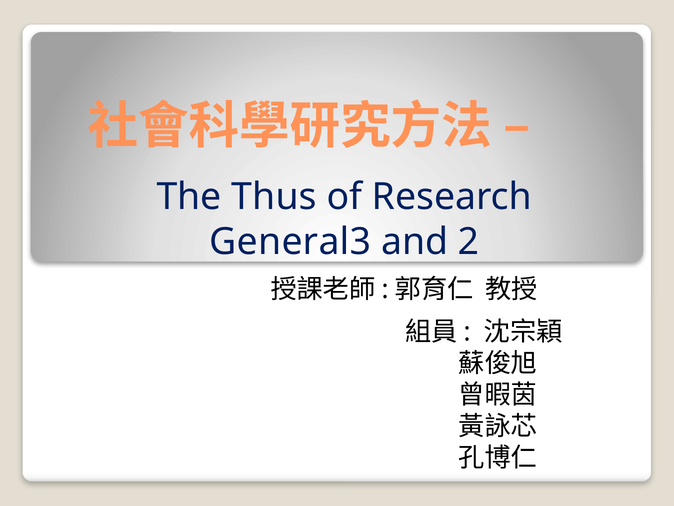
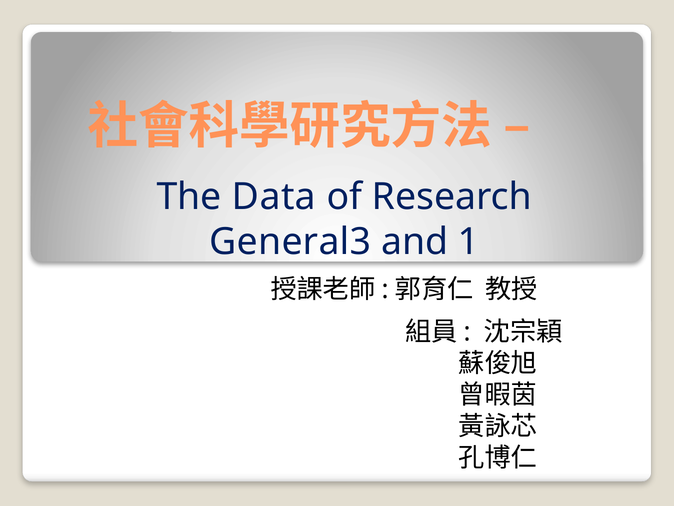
Thus: Thus -> Data
2: 2 -> 1
